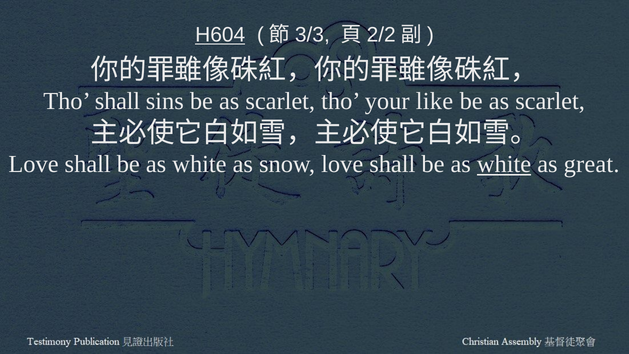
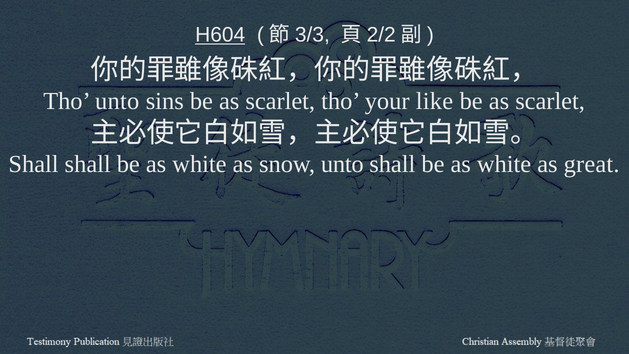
Tho shall: shall -> unto
Love at (34, 164): Love -> Shall
snow love: love -> unto
white at (504, 164) underline: present -> none
